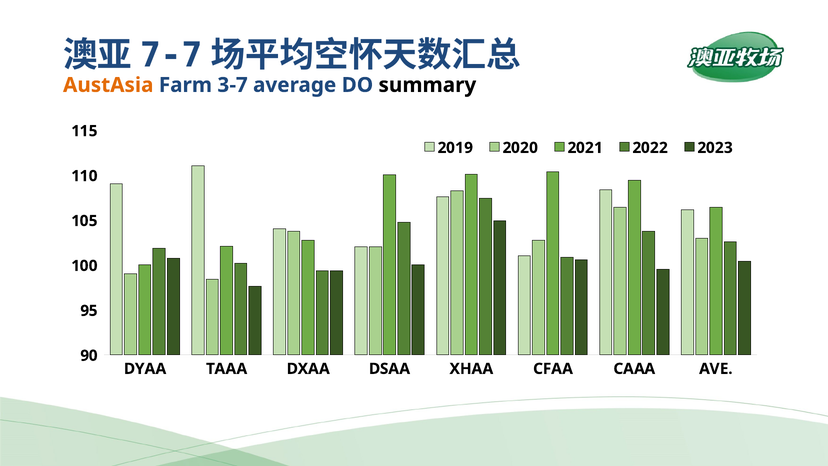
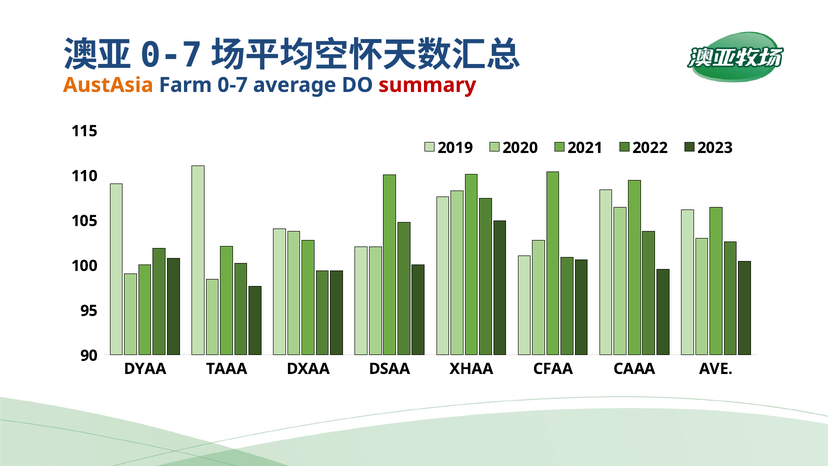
7-7 at (171, 55): 7-7 -> 0-7
Farm 3-7: 3-7 -> 0-7
summary colour: black -> red
